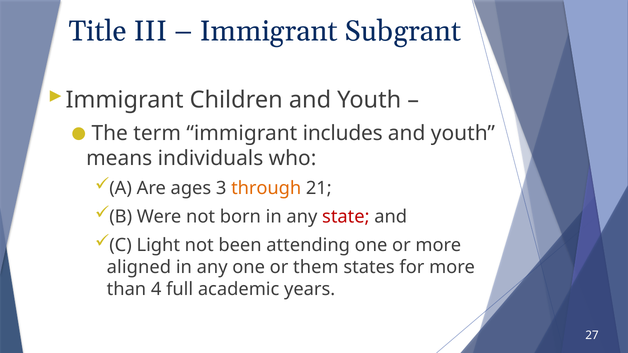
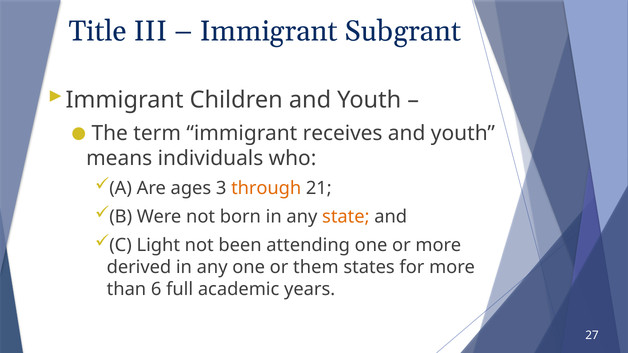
includes: includes -> receives
state colour: red -> orange
aligned: aligned -> derived
4: 4 -> 6
